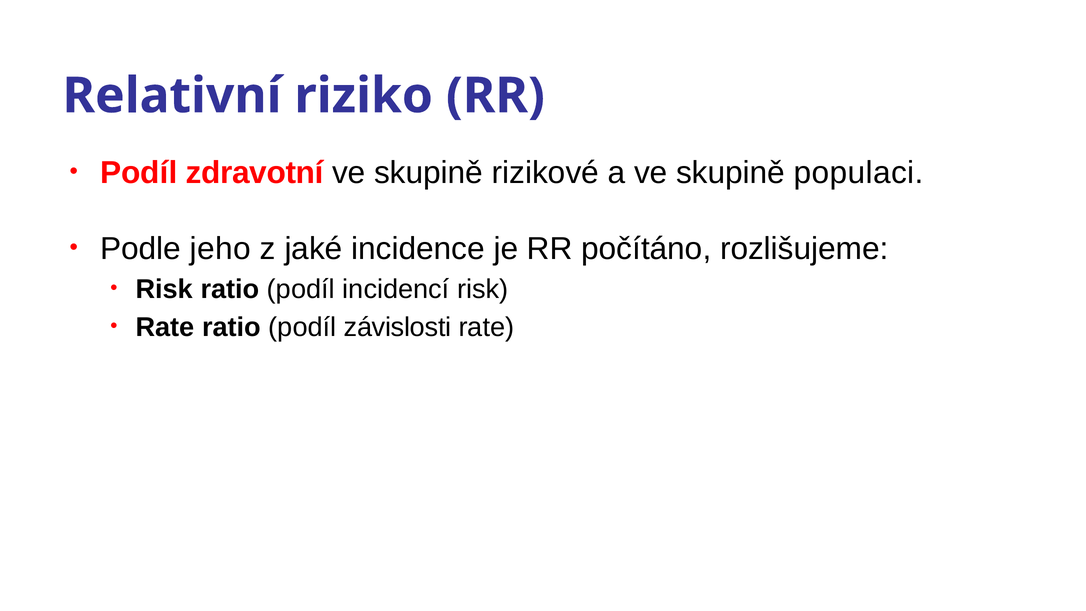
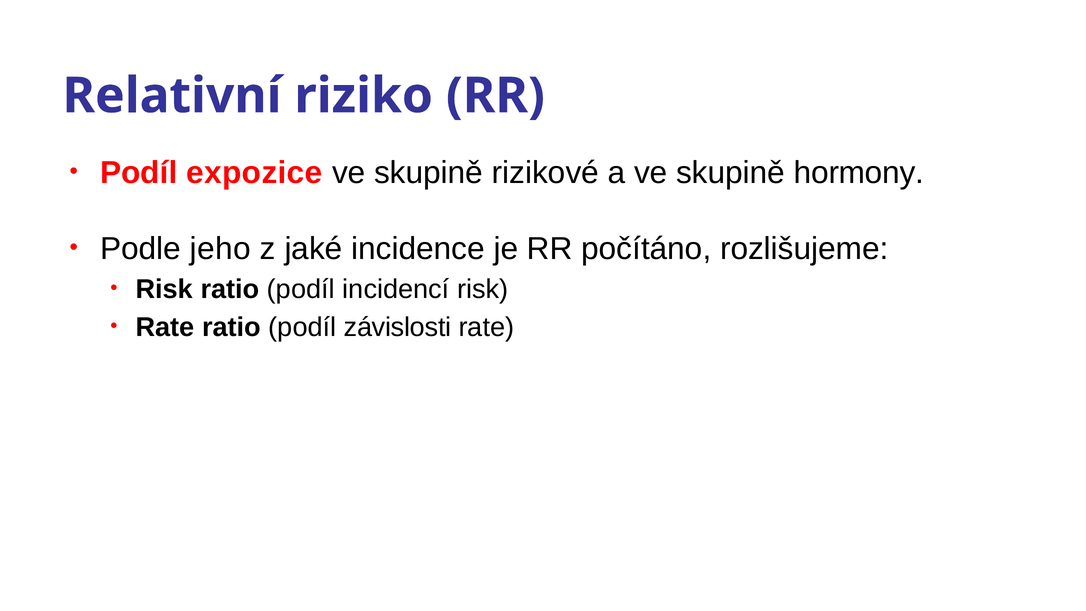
zdravotní: zdravotní -> expozice
populaci: populaci -> hormony
